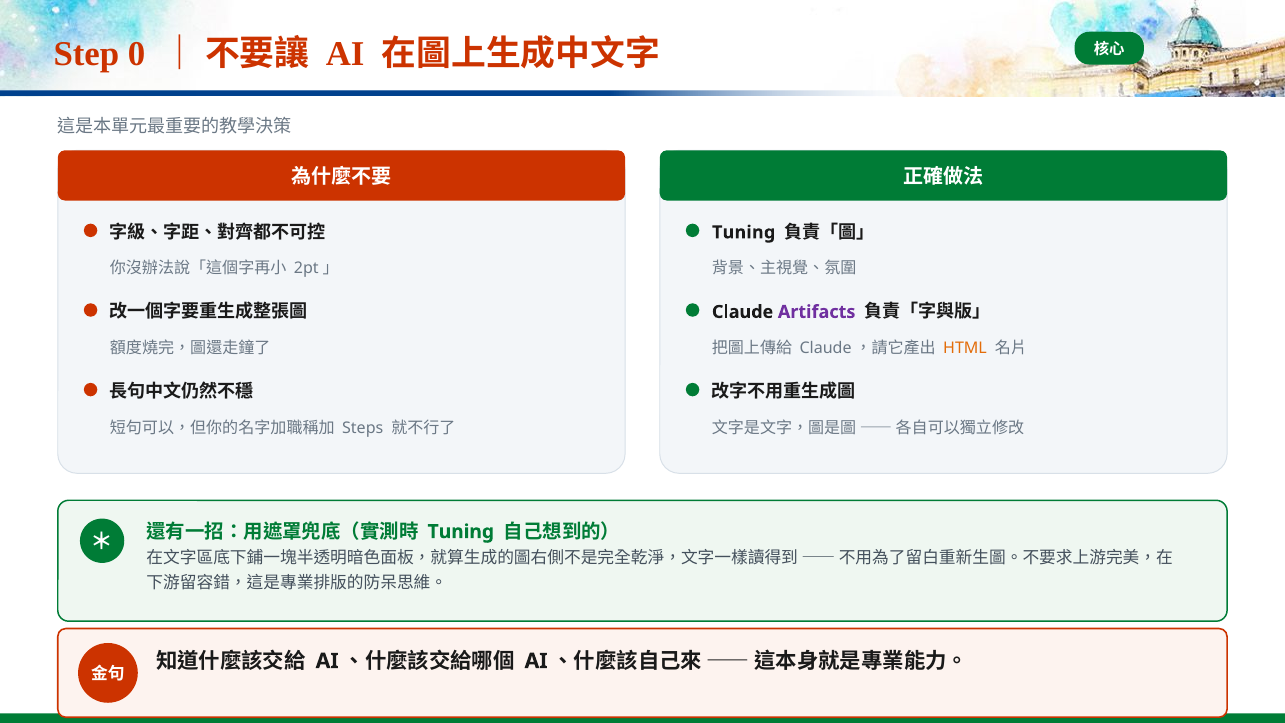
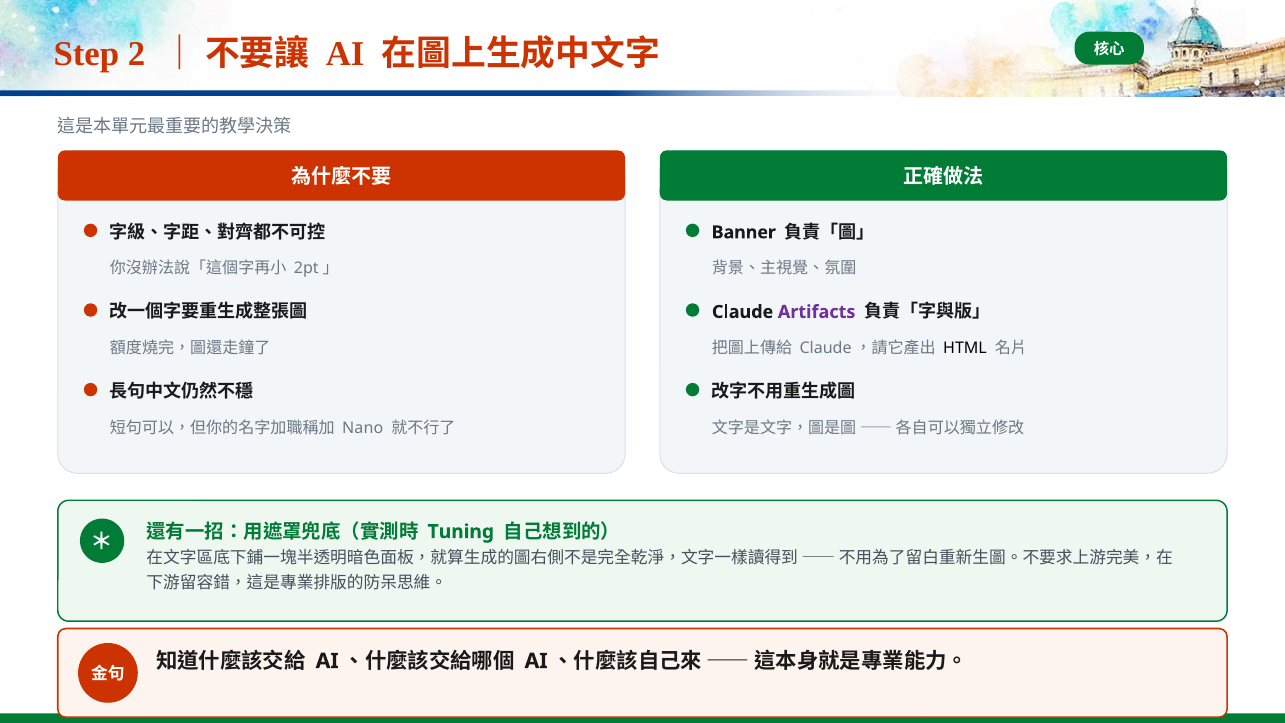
0: 0 -> 2
Tuning at (744, 232): Tuning -> Banner
HTML colour: orange -> black
Steps: Steps -> Nano
